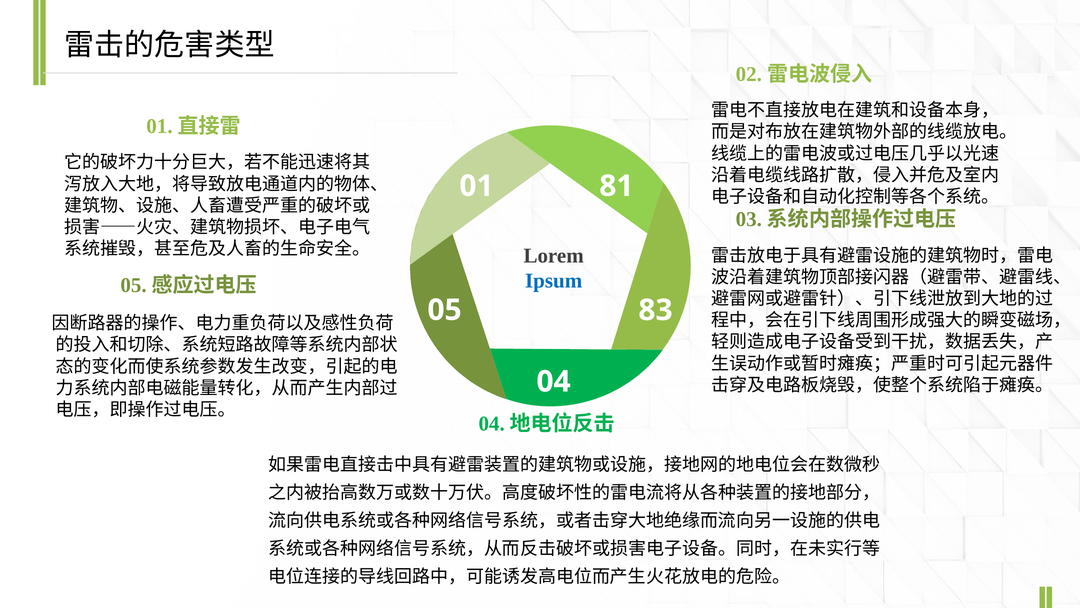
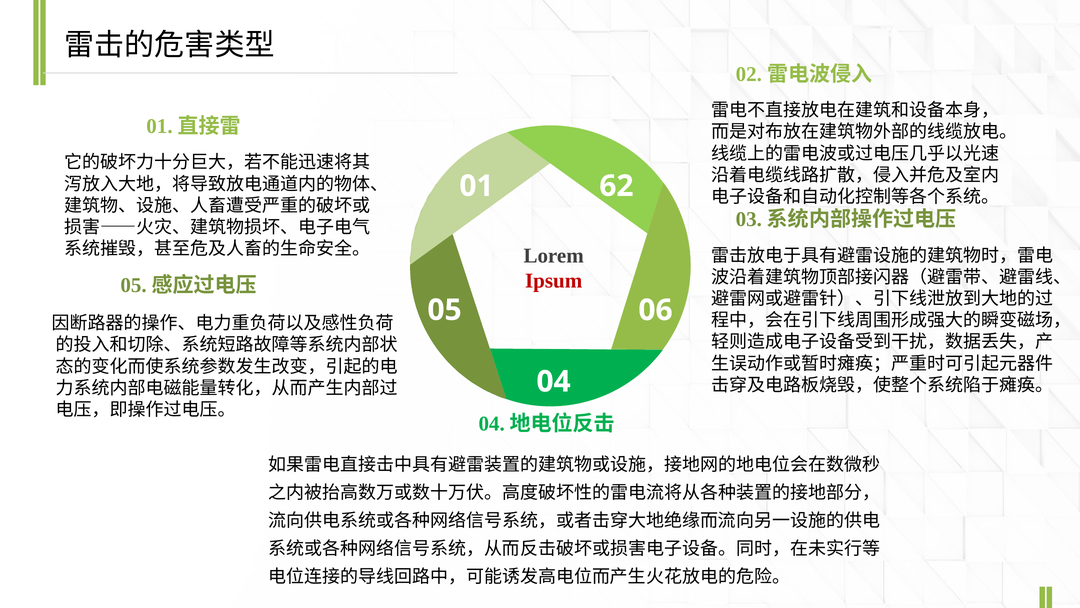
81: 81 -> 62
Ipsum colour: blue -> red
83: 83 -> 06
